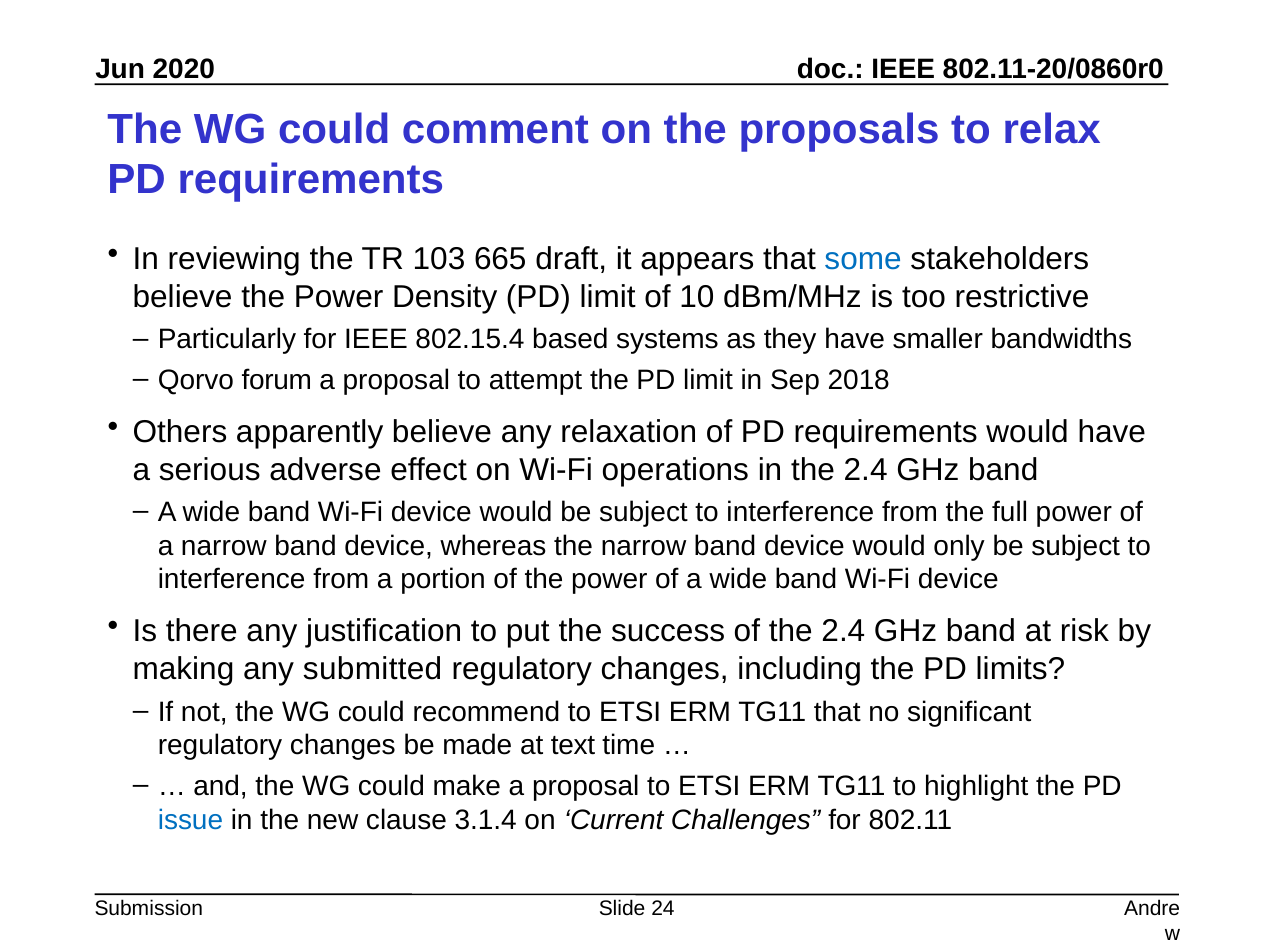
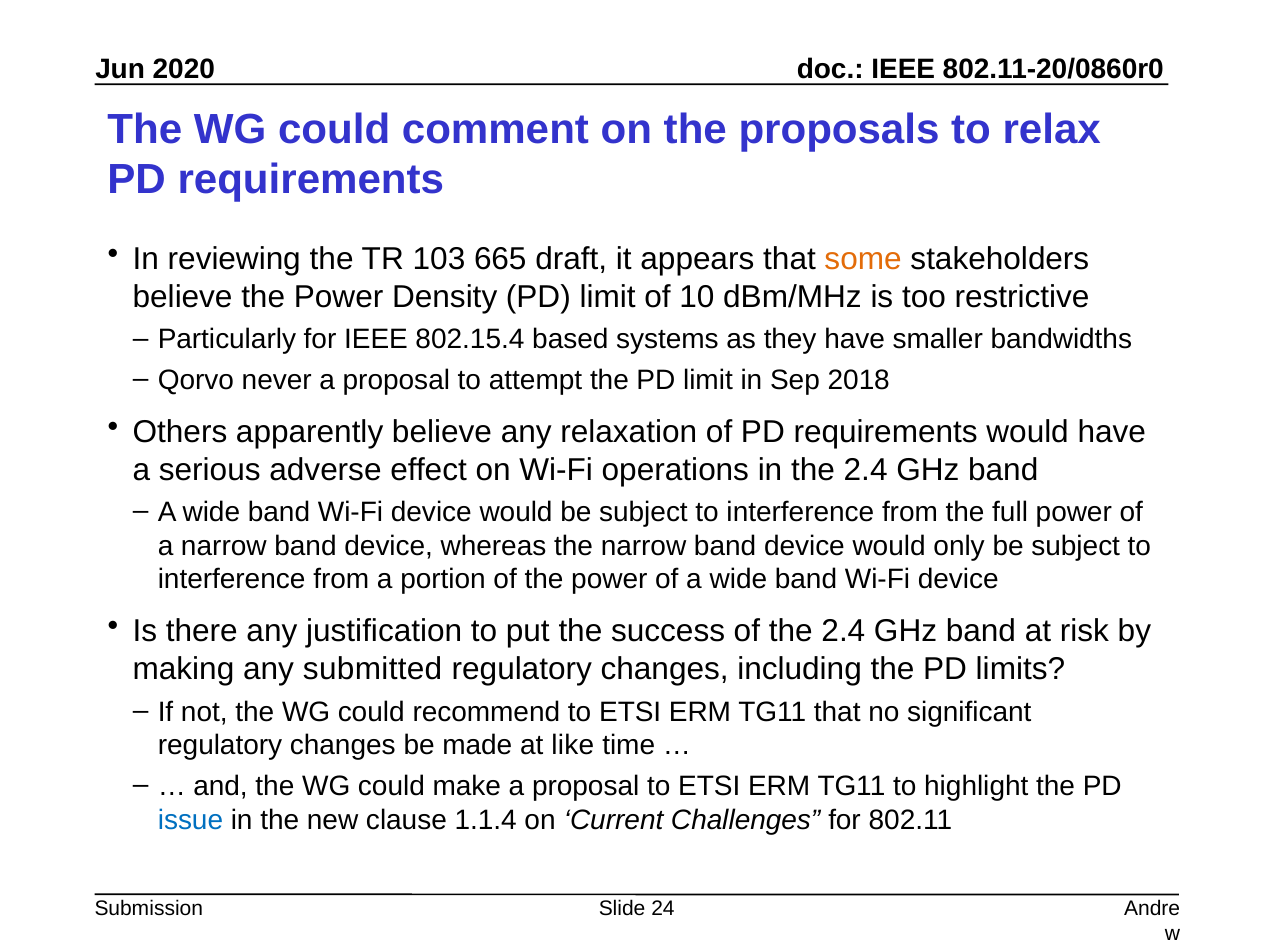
some colour: blue -> orange
forum: forum -> never
text: text -> like
3.1.4: 3.1.4 -> 1.1.4
